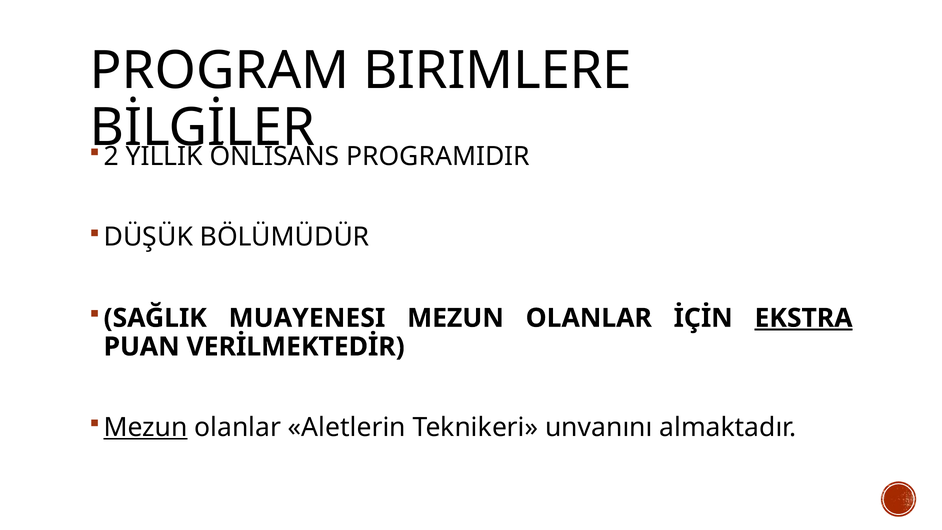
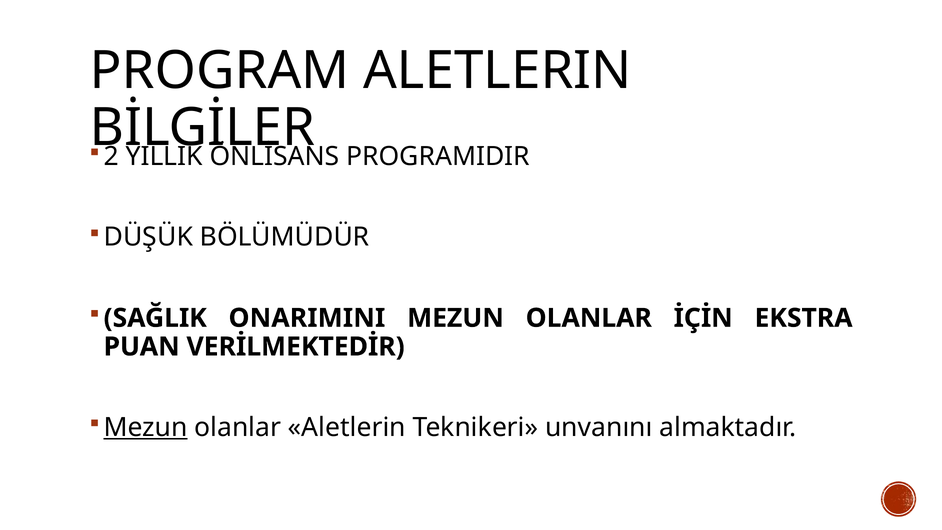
PROGRAM BIRIMLERE: BIRIMLERE -> ALETLERIN
MUAYENESI: MUAYENESI -> ONARIMINI
EKSTRA underline: present -> none
